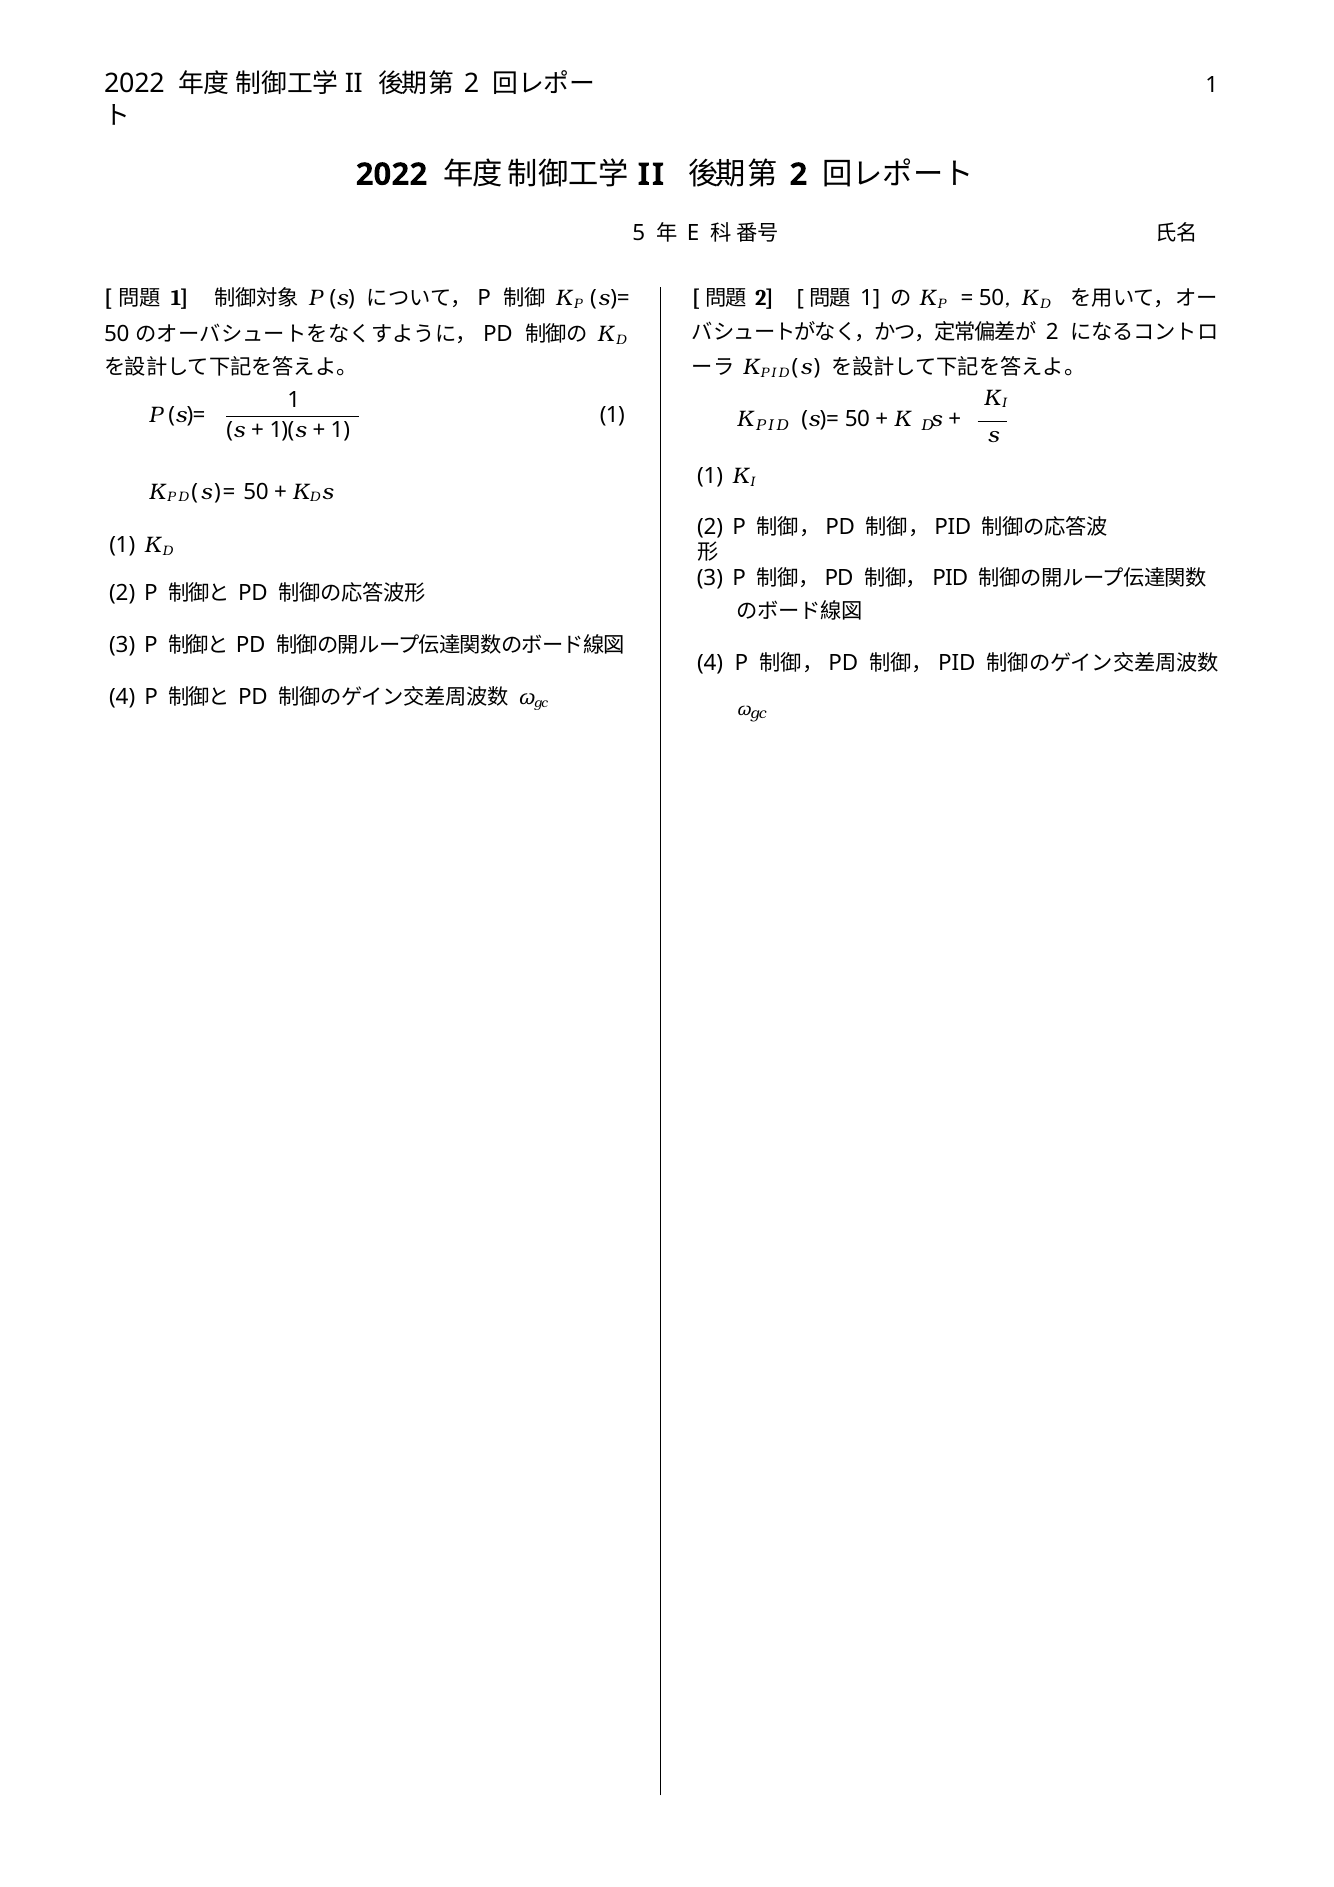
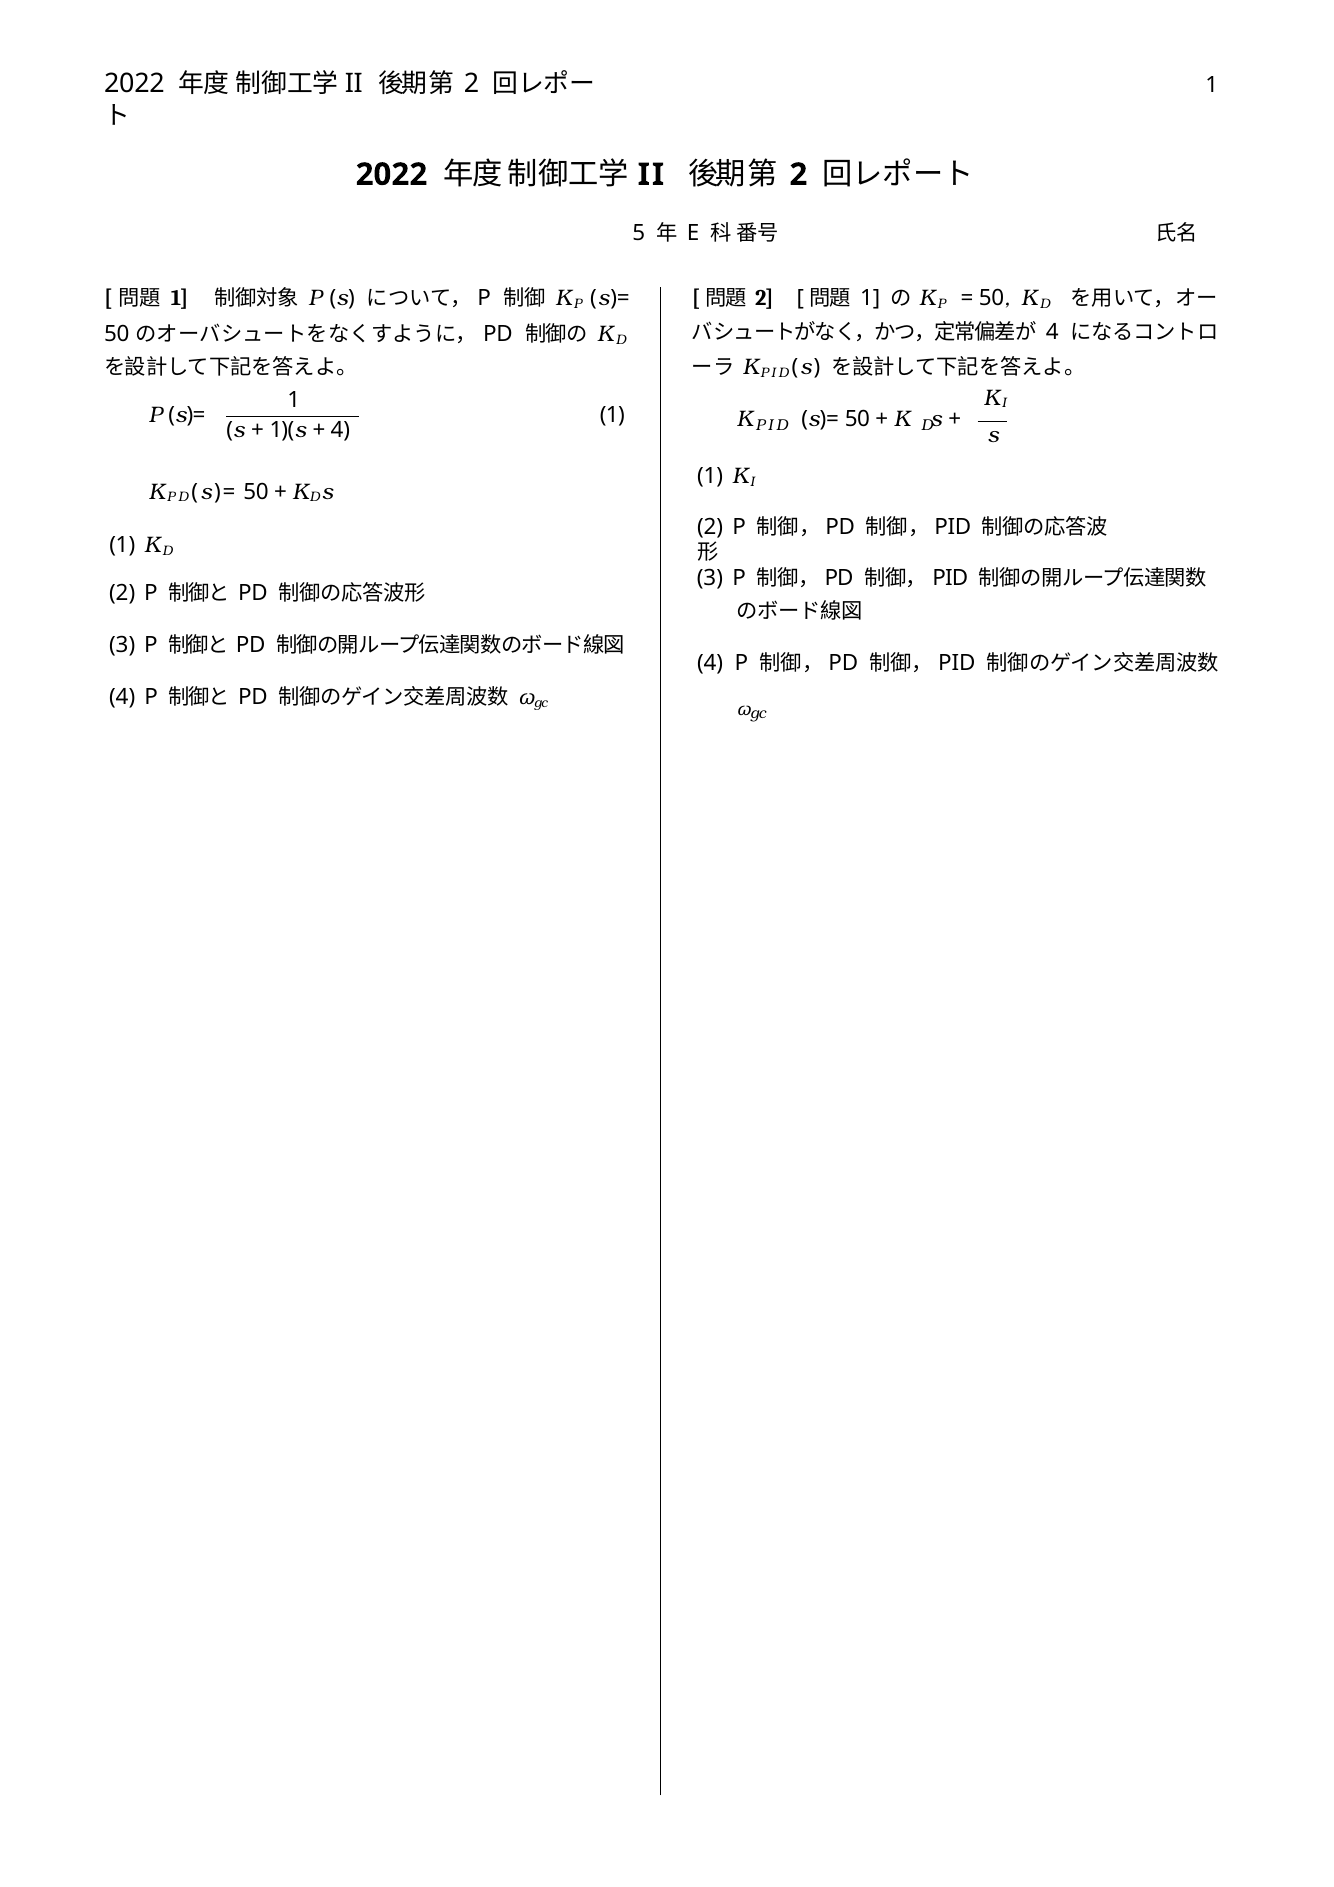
2 at (1052, 332): 2 -> 4
1 at (340, 430): 1 -> 4
